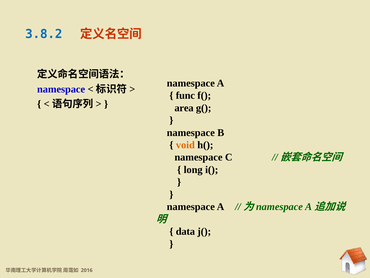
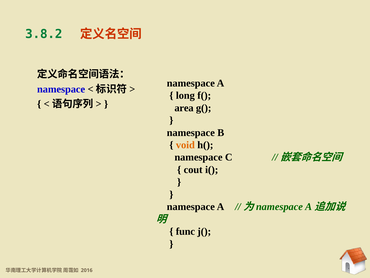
3.8.2 colour: blue -> green
func: func -> long
long: long -> cout
data: data -> func
